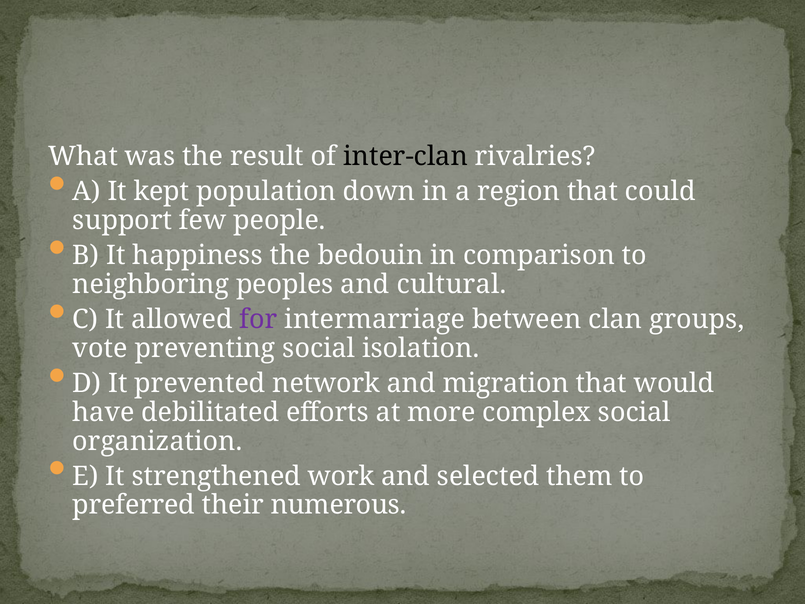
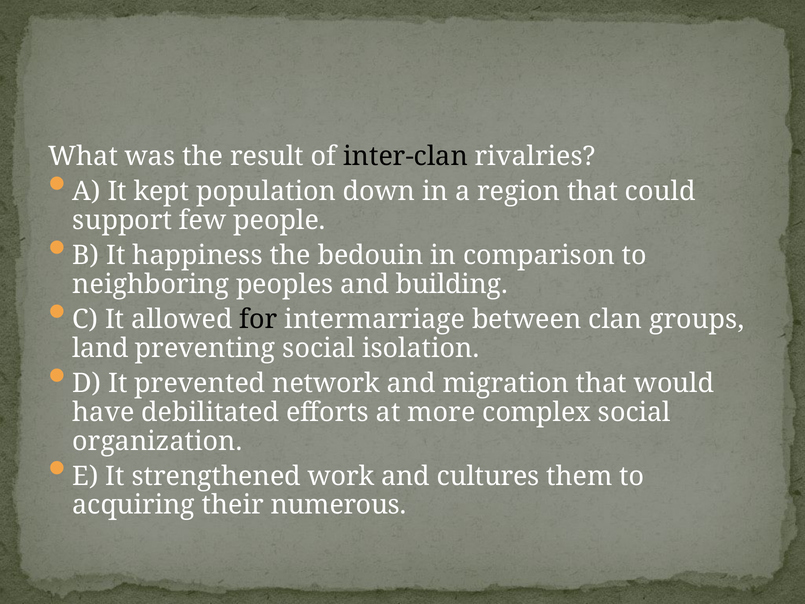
cultural: cultural -> building
for colour: purple -> black
vote: vote -> land
selected: selected -> cultures
preferred: preferred -> acquiring
